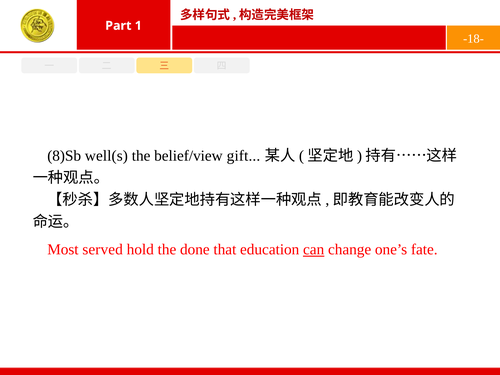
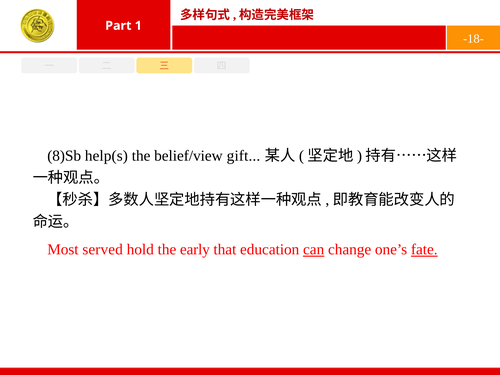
well(s: well(s -> help(s
done: done -> early
fate underline: none -> present
